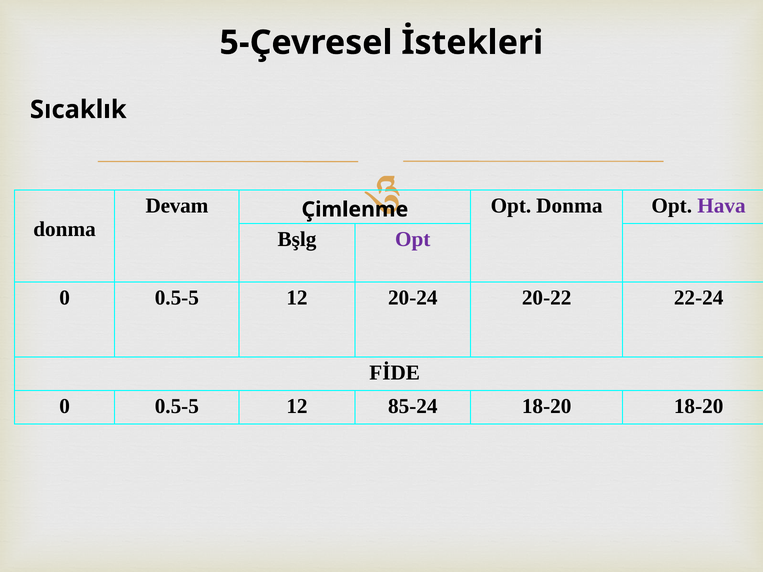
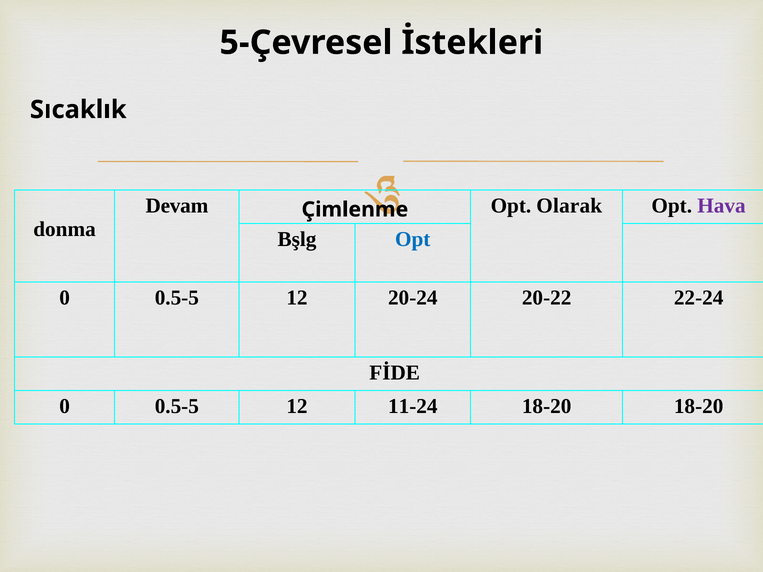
Opt Donma: Donma -> Olarak
Opt at (413, 239) colour: purple -> blue
85-24: 85-24 -> 11-24
